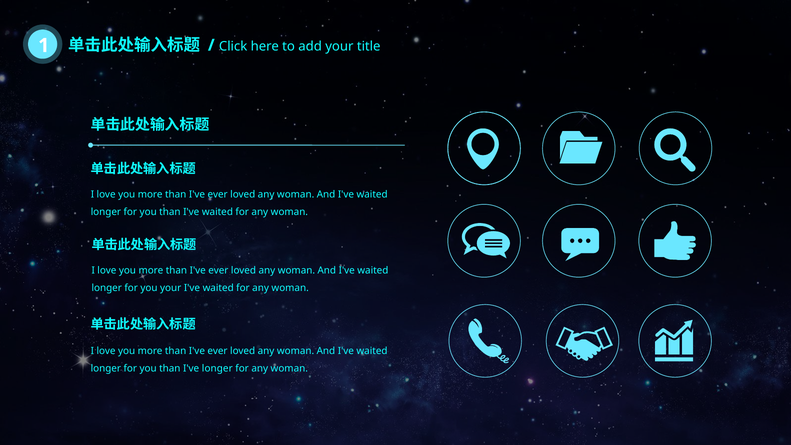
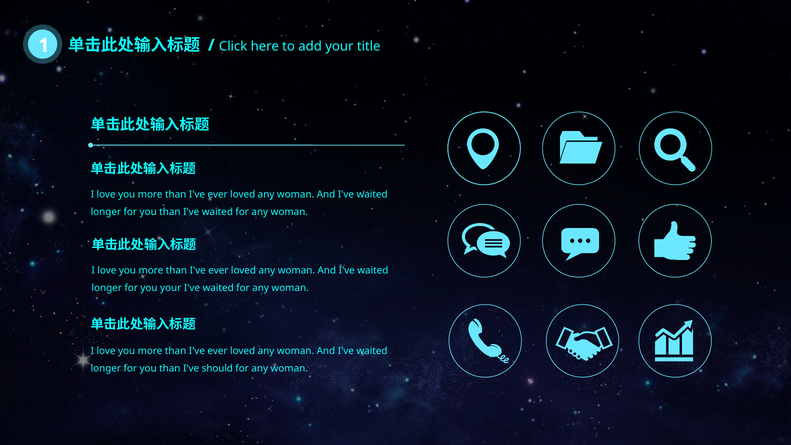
I've longer: longer -> should
